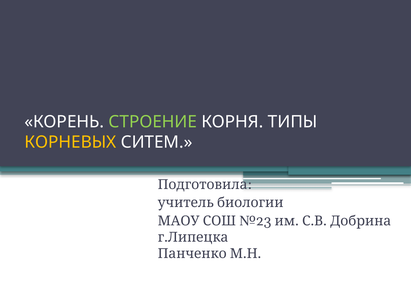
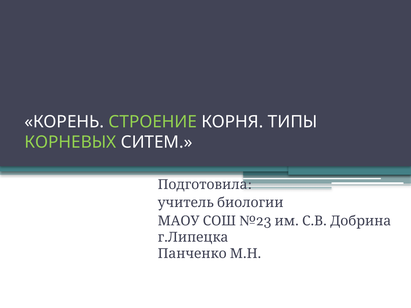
КОРНЕВЫХ colour: yellow -> light green
